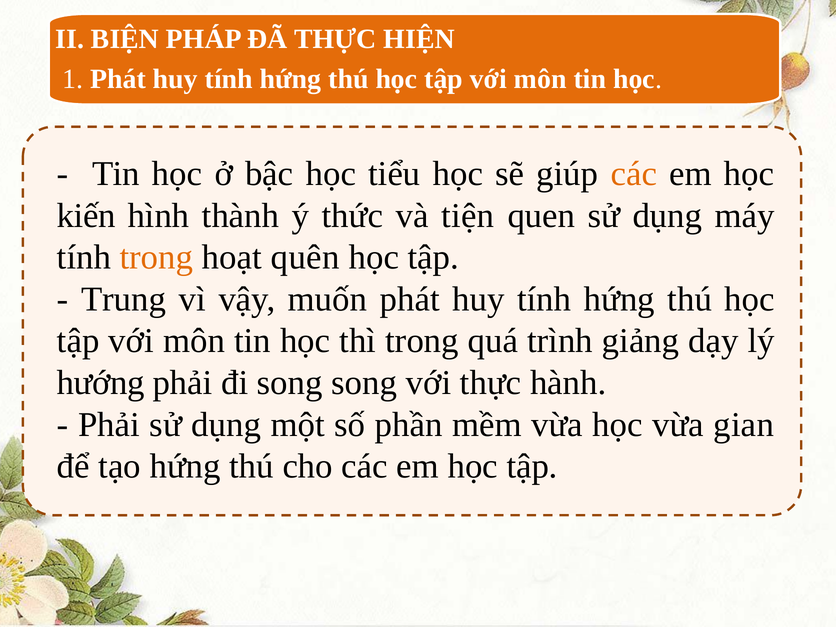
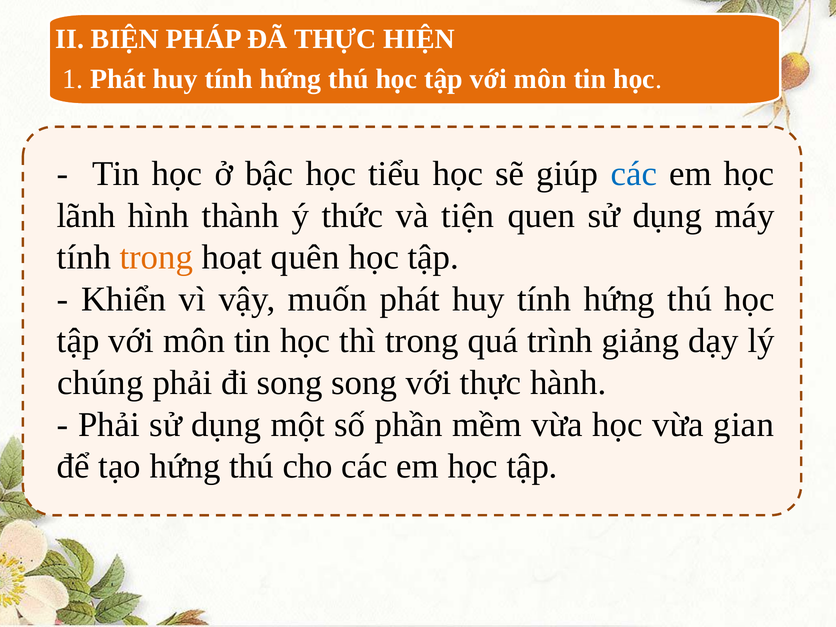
các at (634, 174) colour: orange -> blue
kiến: kiến -> lãnh
Trung: Trung -> Khiển
hướng: hướng -> chúng
